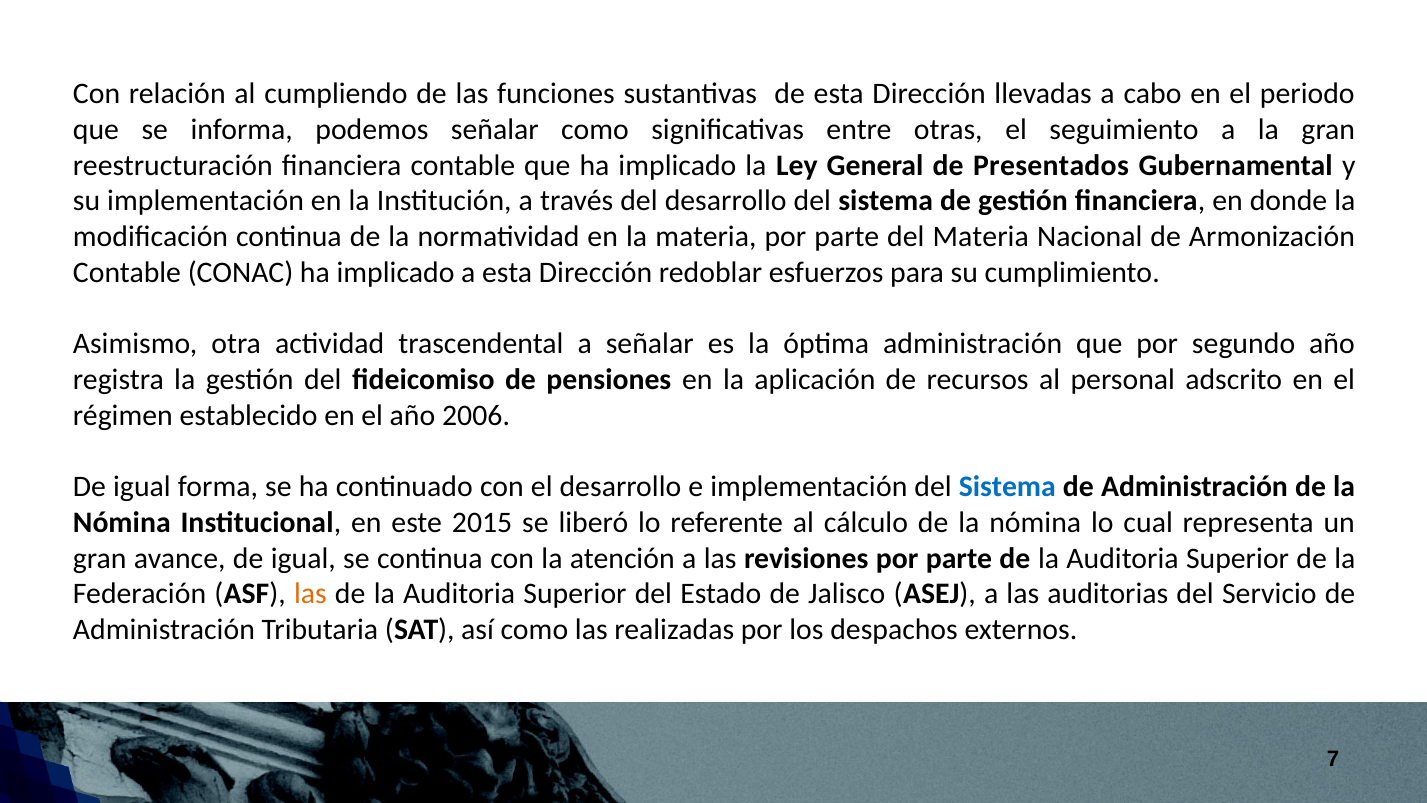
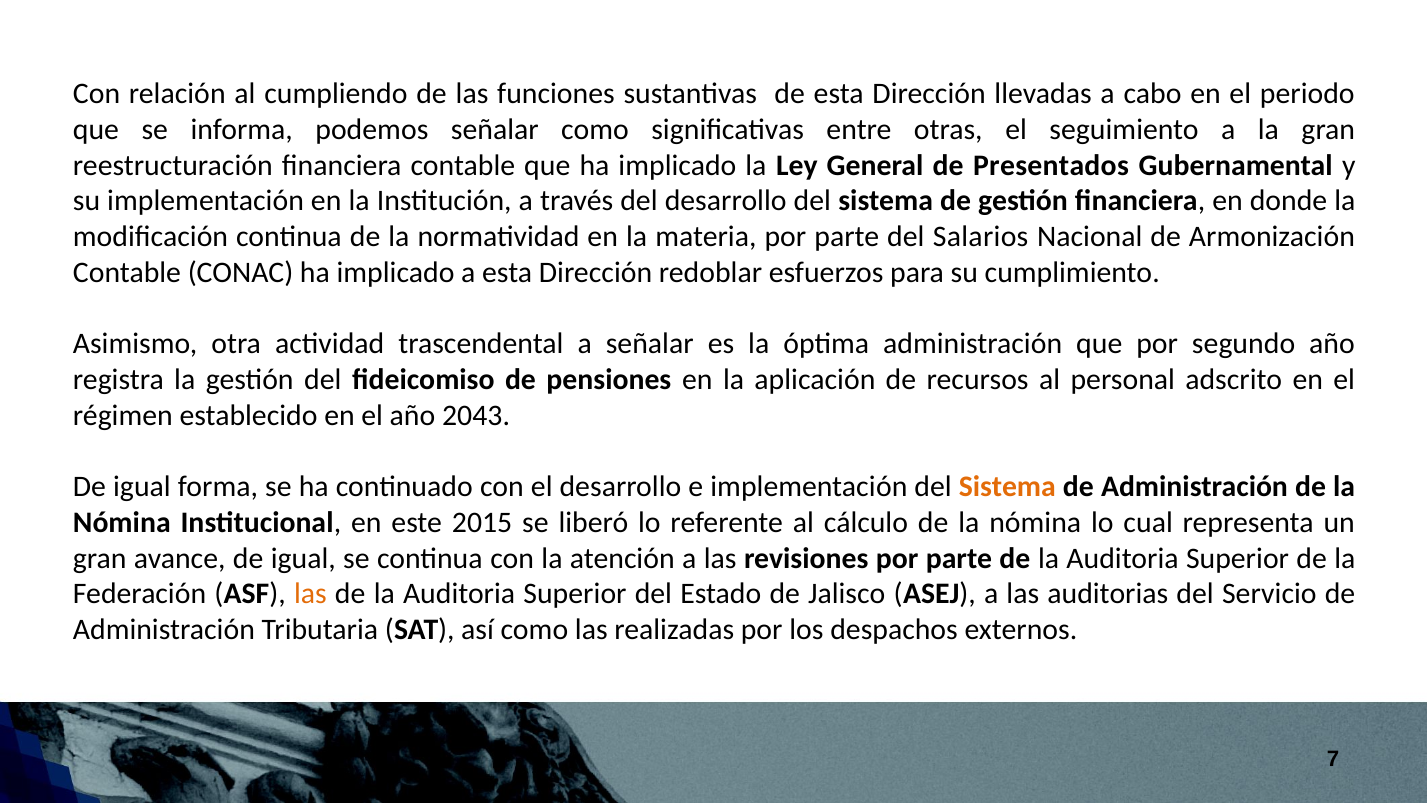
del Materia: Materia -> Salarios
2006: 2006 -> 2043
Sistema at (1007, 487) colour: blue -> orange
